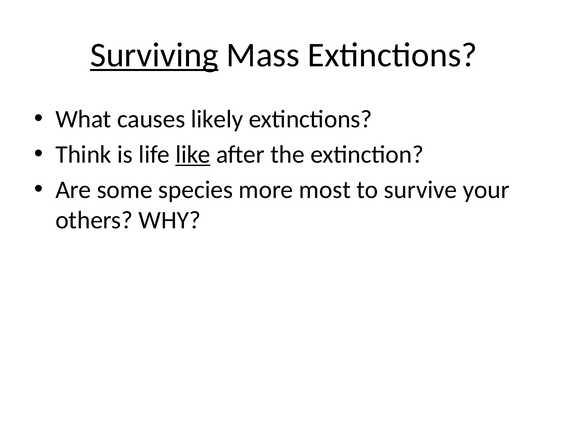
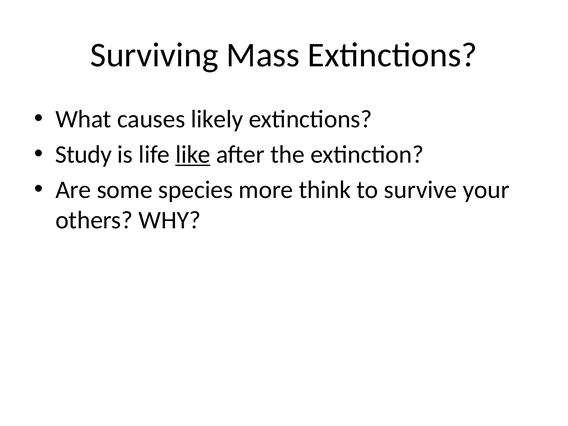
Surviving underline: present -> none
Think: Think -> Study
most: most -> think
